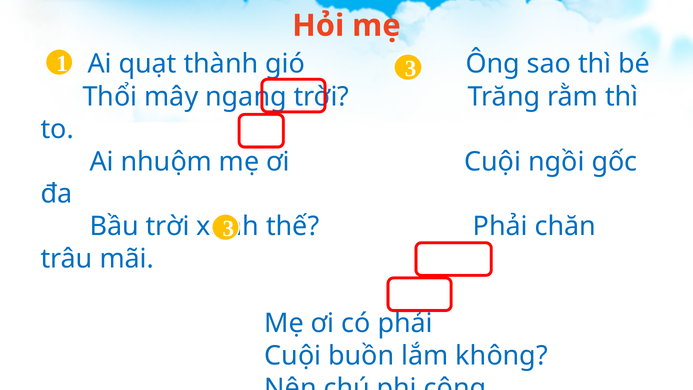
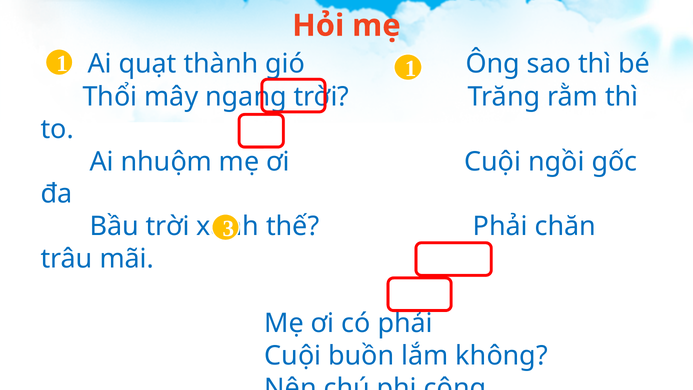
1 3: 3 -> 1
